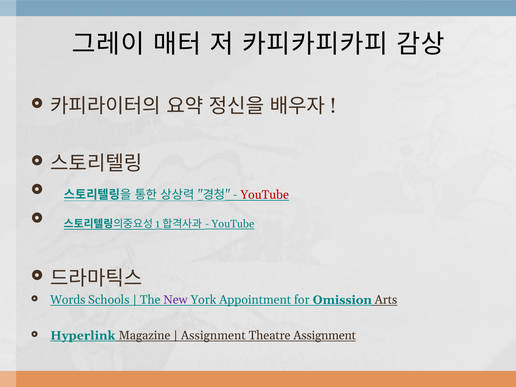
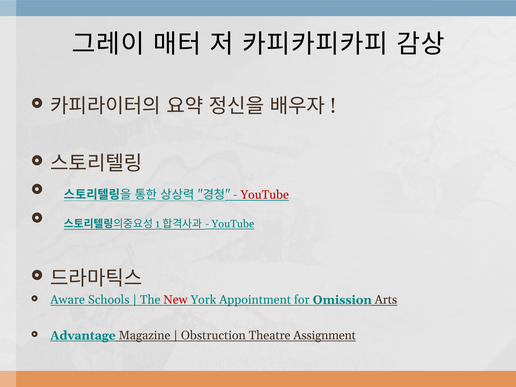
Words: Words -> Aware
New colour: purple -> red
Hyperlink: Hyperlink -> Advantage
Assignment at (213, 336): Assignment -> Obstruction
